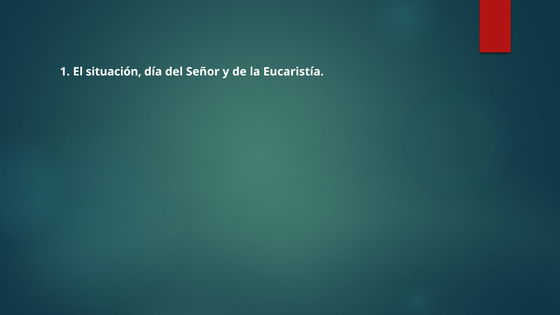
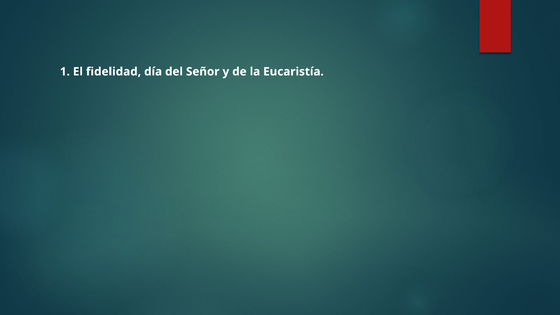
situación: situación -> fidelidad
